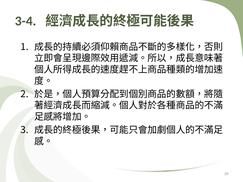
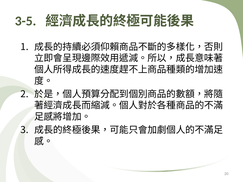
3-4: 3-4 -> 3-5
